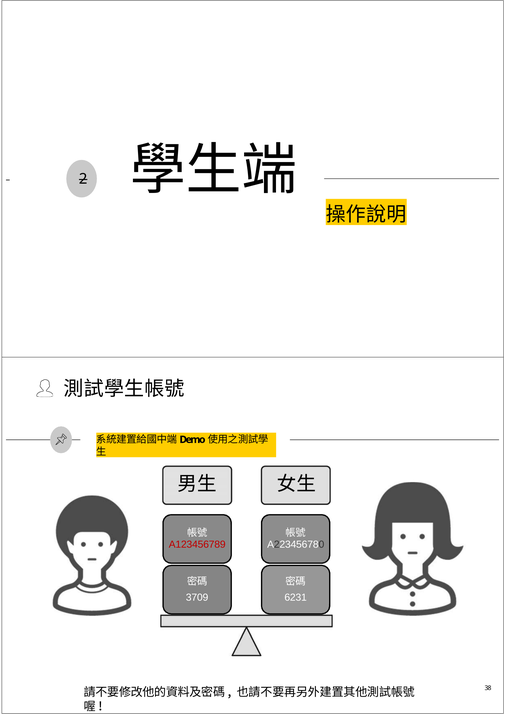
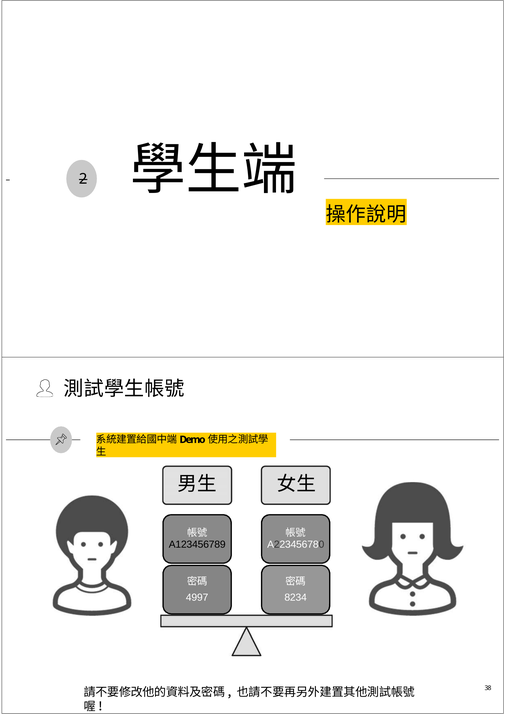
A123456789 colour: red -> black
3709: 3709 -> 4997
6231: 6231 -> 8234
